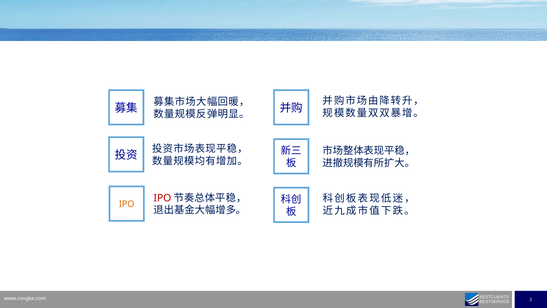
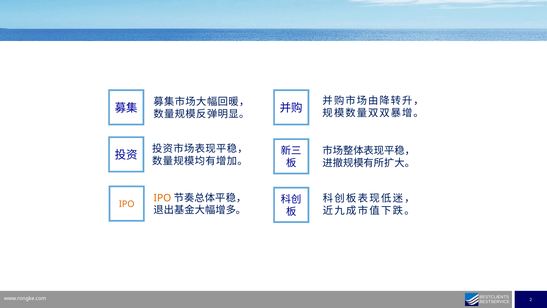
IPO at (162, 198) colour: red -> orange
